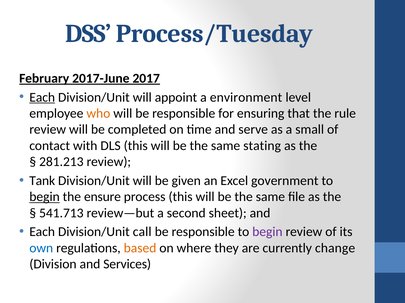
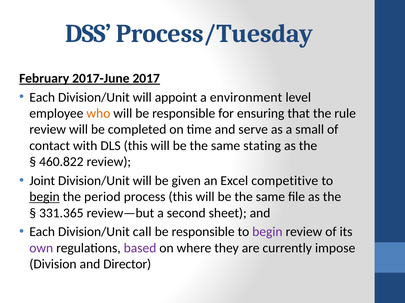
Each at (42, 97) underline: present -> none
281.213: 281.213 -> 460.822
Tank: Tank -> Joint
government: government -> competitive
ensure: ensure -> period
541.713: 541.713 -> 331.365
own colour: blue -> purple
based colour: orange -> purple
change: change -> impose
Services: Services -> Director
